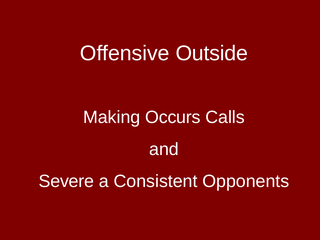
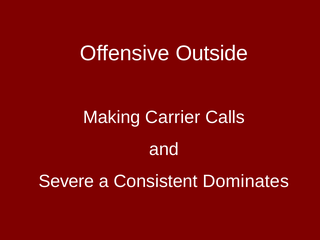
Occurs: Occurs -> Carrier
Opponents: Opponents -> Dominates
